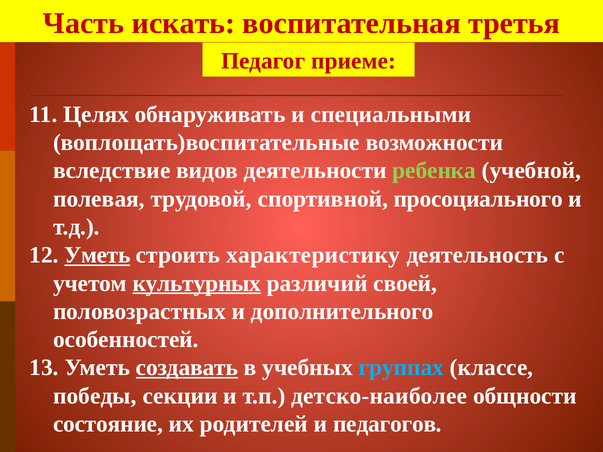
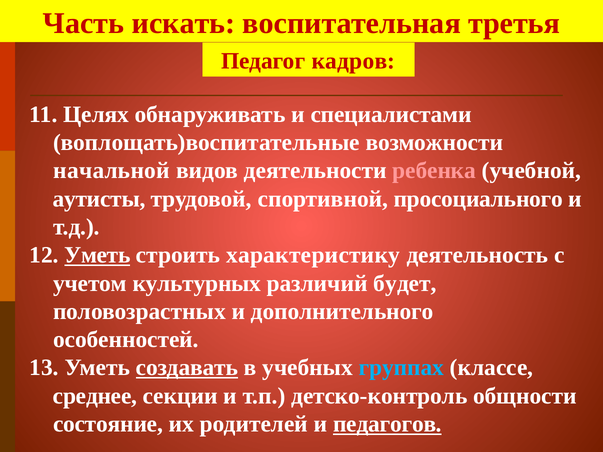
приеме: приеме -> кадров
специальными: специальными -> специалистами
вследствие: вследствие -> начальной
ребенка colour: light green -> pink
полевая: полевая -> аутисты
культурных underline: present -> none
своей: своей -> будет
победы: победы -> среднее
детско-наиболее: детско-наиболее -> детско-контроль
педагогов underline: none -> present
